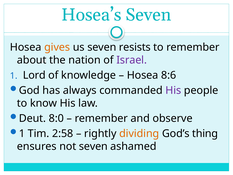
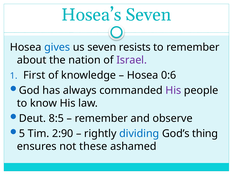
gives colour: orange -> blue
Lord: Lord -> First
8:6: 8:6 -> 0:6
8:0: 8:0 -> 8:5
1 at (22, 133): 1 -> 5
2:58: 2:58 -> 2:90
dividing colour: orange -> blue
not seven: seven -> these
